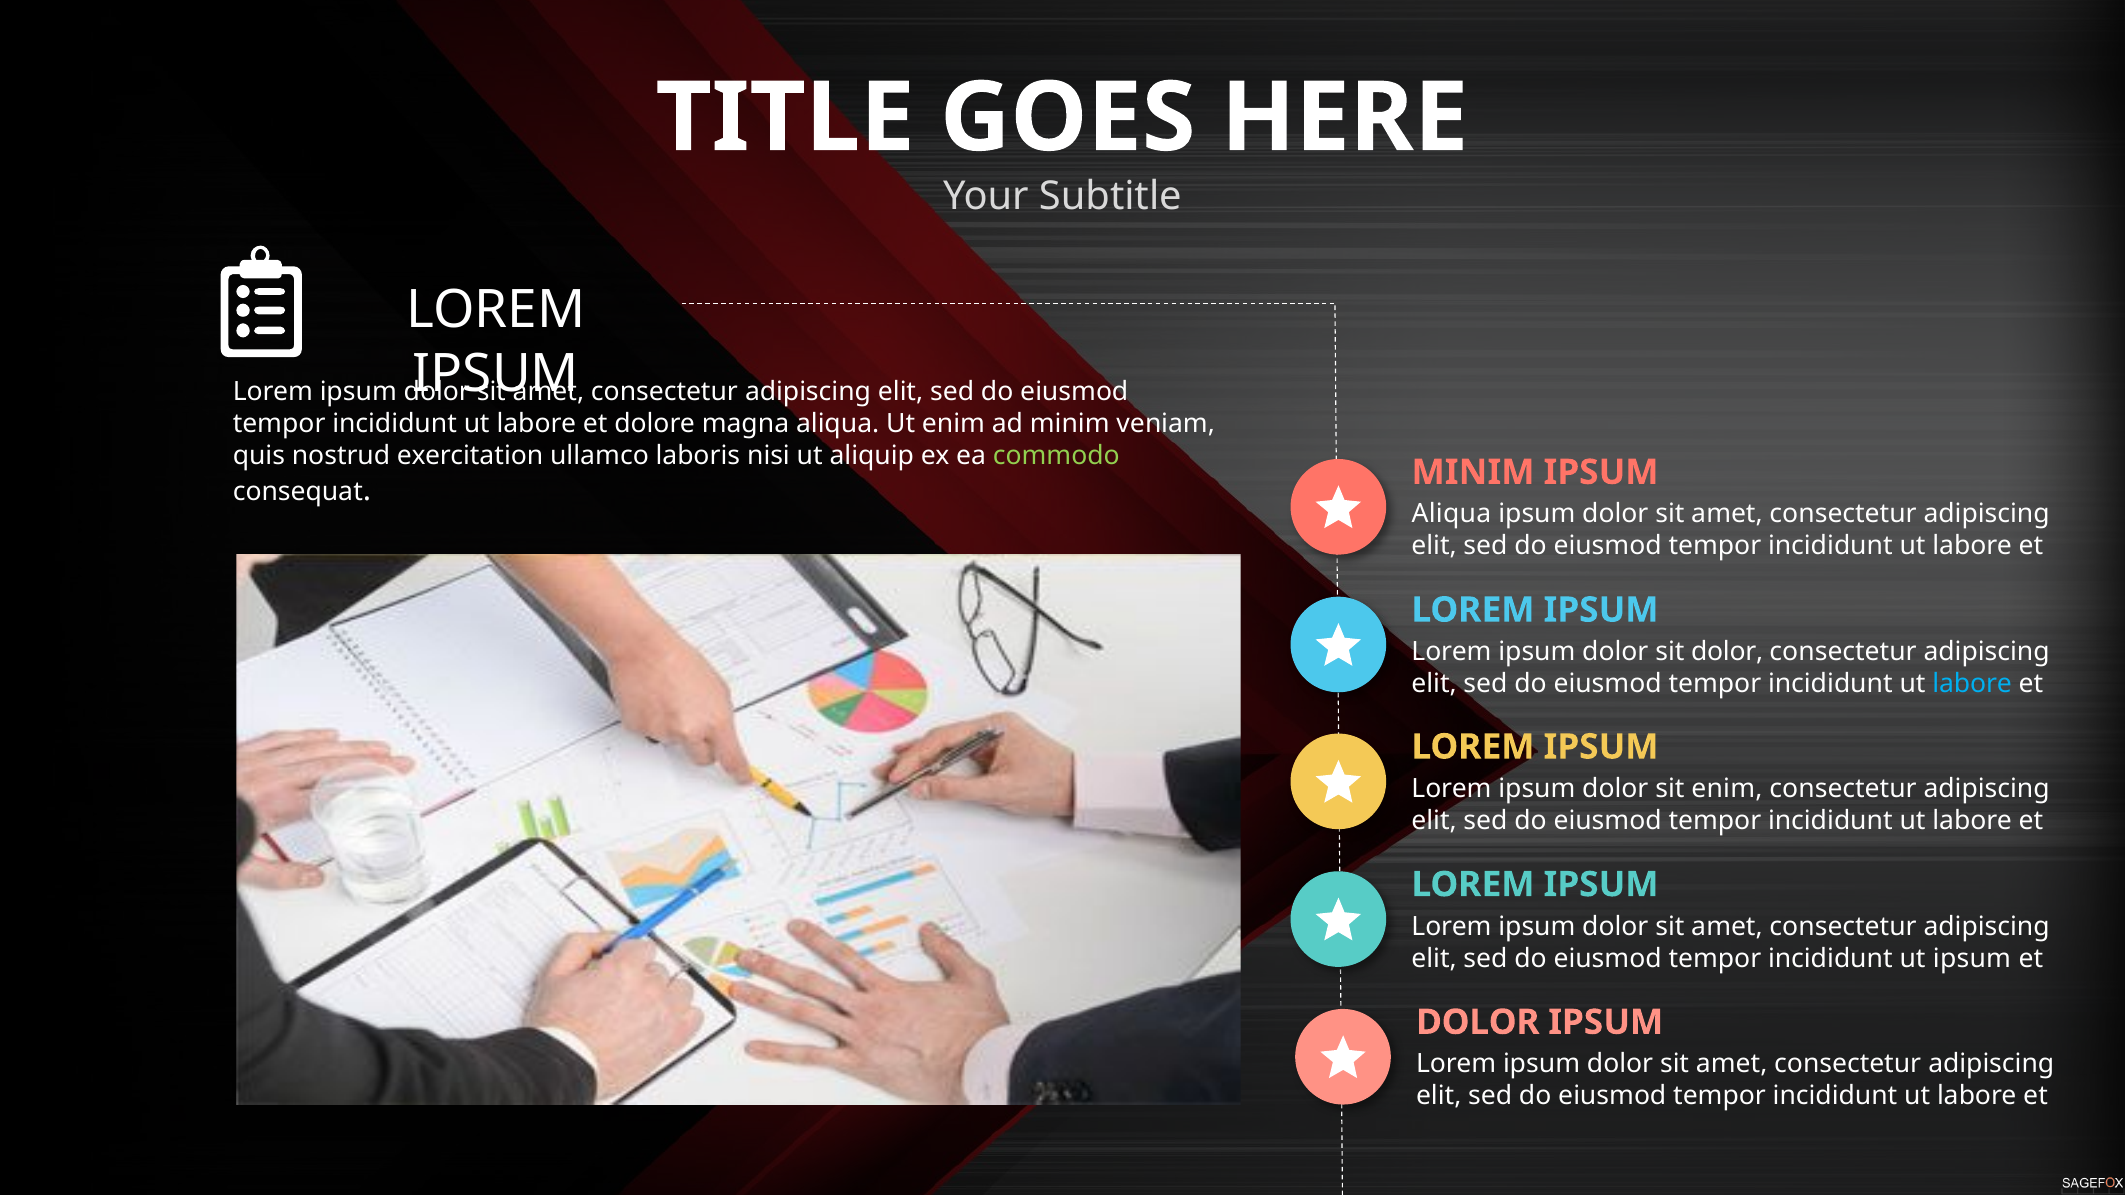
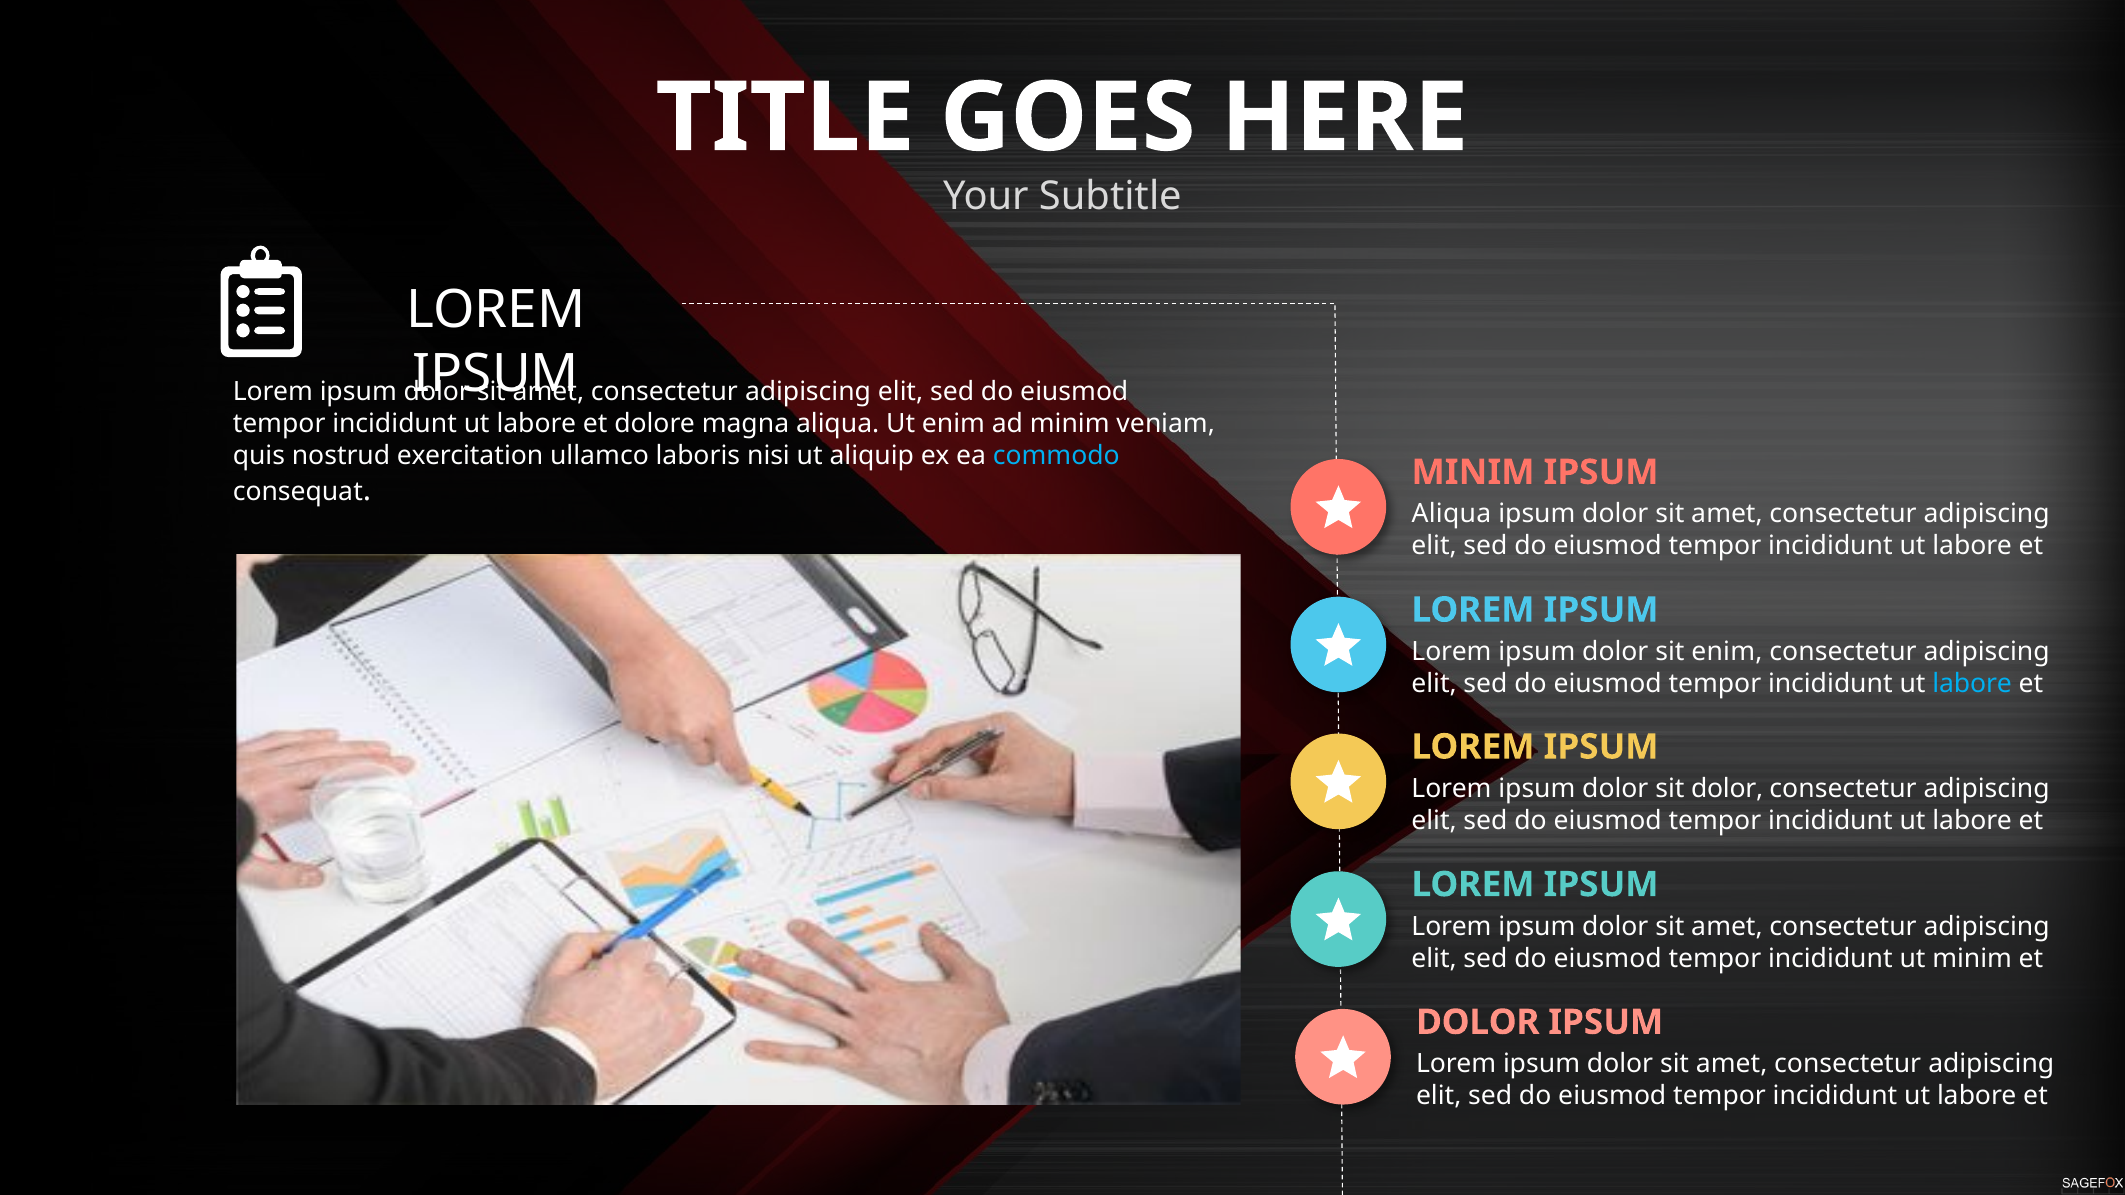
commodo colour: light green -> light blue
sit dolor: dolor -> enim
sit enim: enim -> dolor
ut ipsum: ipsum -> minim
